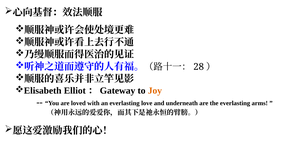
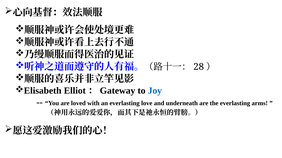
Joy colour: orange -> blue
